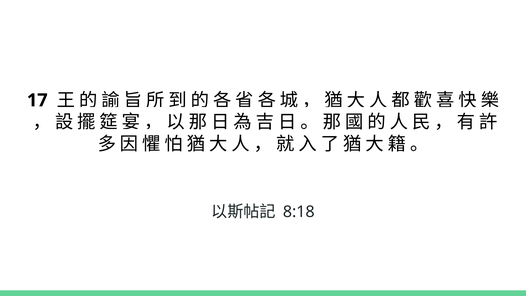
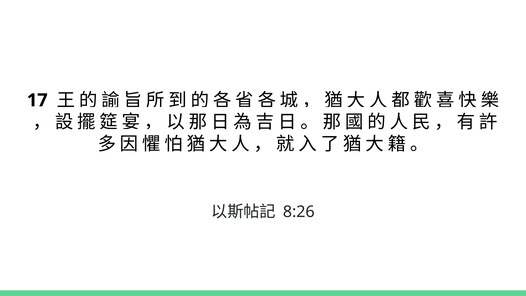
8:18: 8:18 -> 8:26
